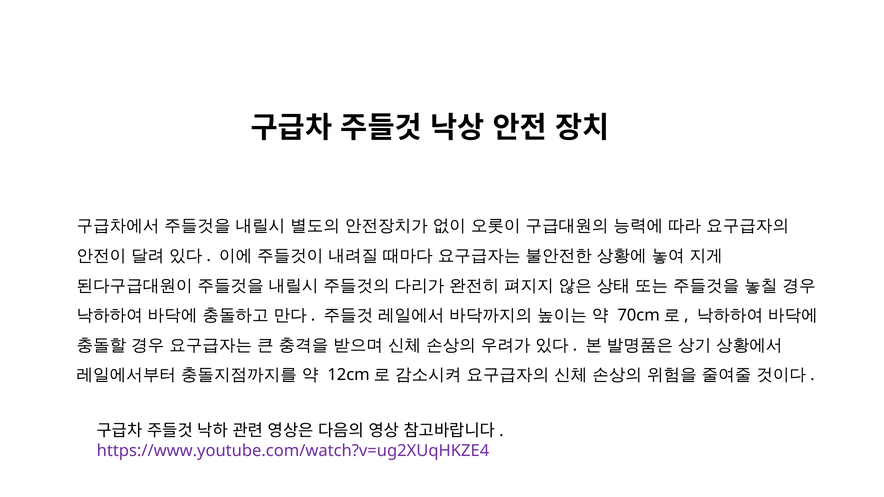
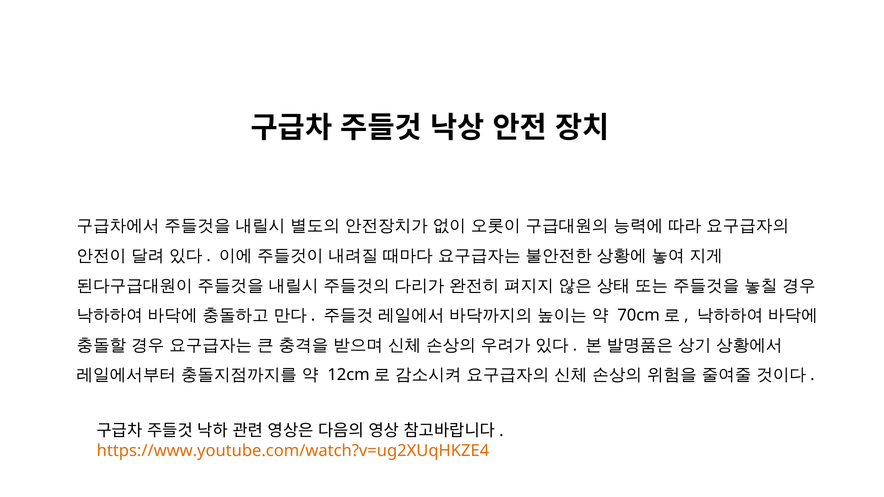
https://www.youtube.com/watch?v=ug2XUqHKZE4 colour: purple -> orange
